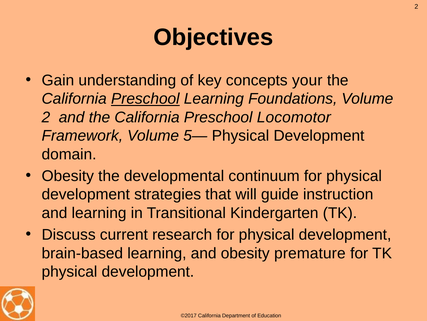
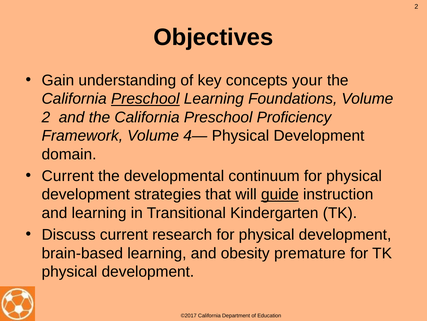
Locomotor: Locomotor -> Proficiency
5—: 5— -> 4—
Obesity at (68, 176): Obesity -> Current
guide underline: none -> present
